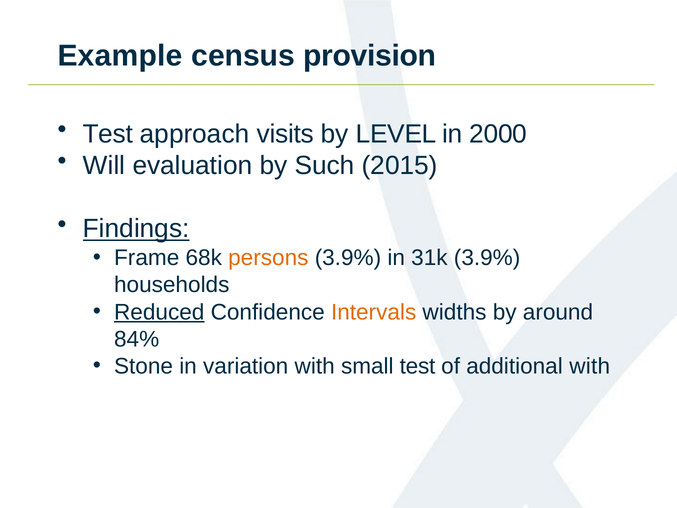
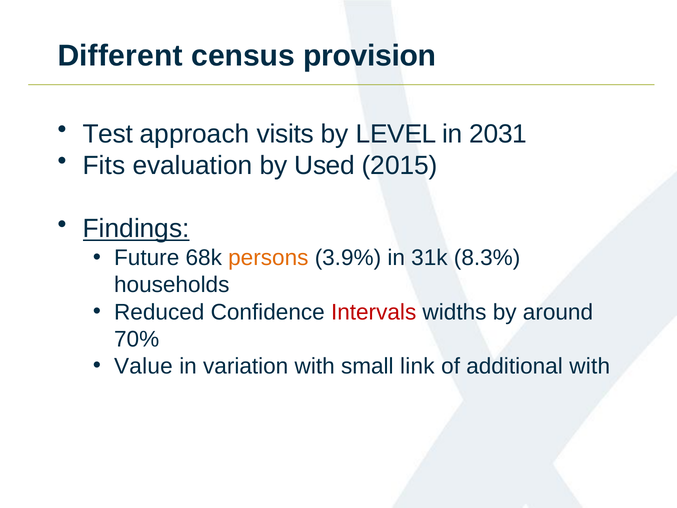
Example: Example -> Different
2000: 2000 -> 2031
Will: Will -> Fits
Such: Such -> Used
Frame: Frame -> Future
31k 3.9%: 3.9% -> 8.3%
Reduced underline: present -> none
Intervals colour: orange -> red
84%: 84% -> 70%
Stone: Stone -> Value
small test: test -> link
